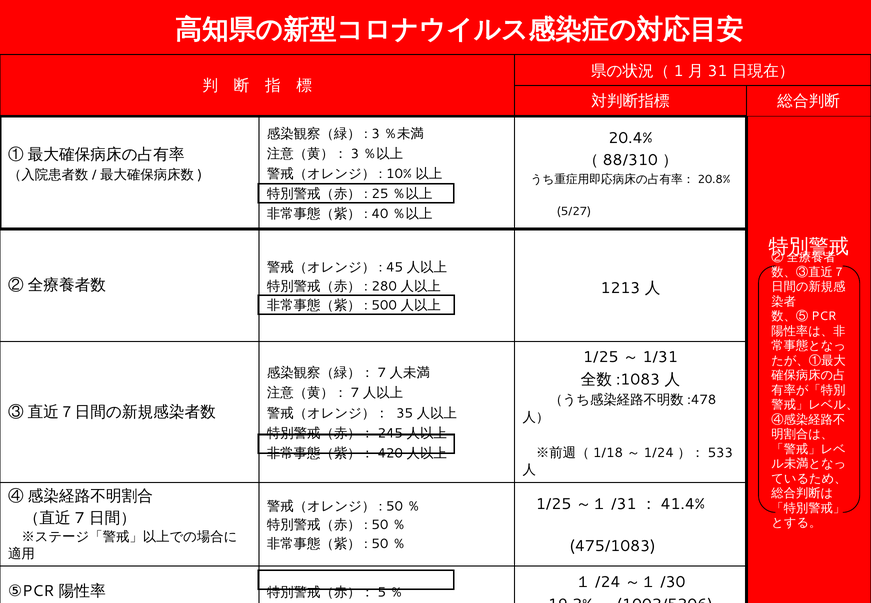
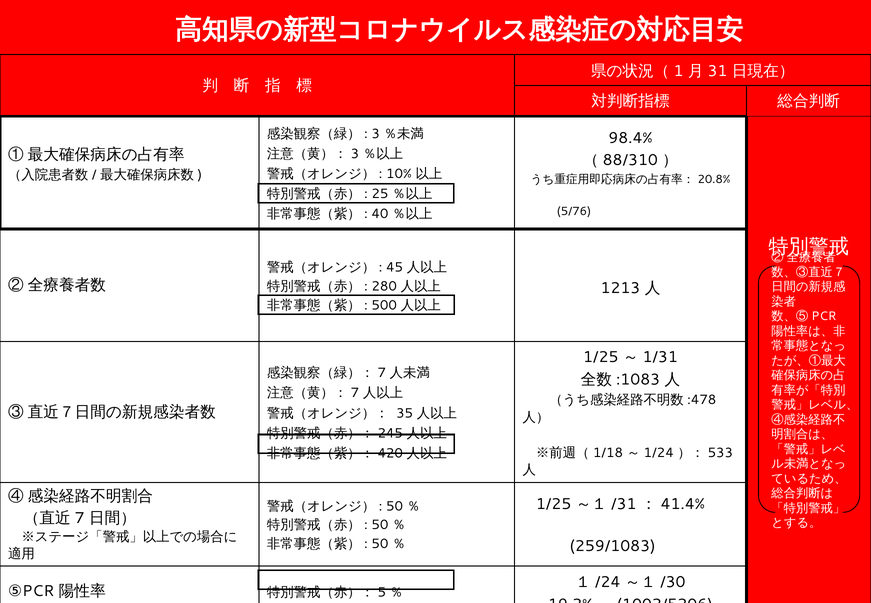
20.4%: 20.4% -> 98.4%
5/27: 5/27 -> 5/76
475/1083: 475/1083 -> 259/1083
